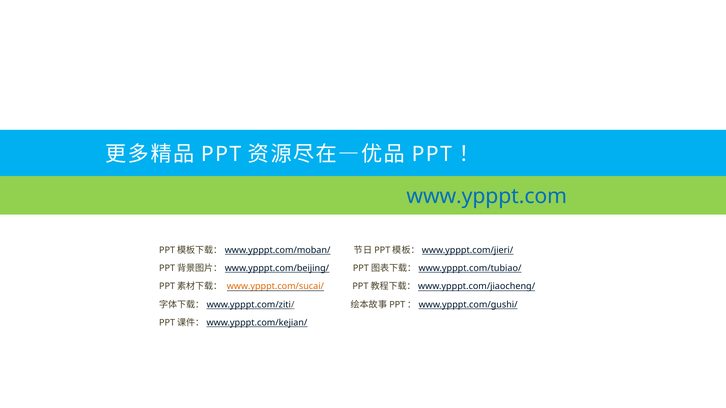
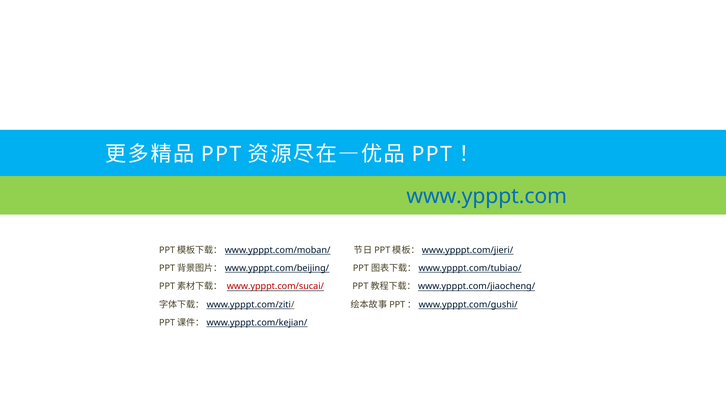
www.ypppt.com/sucai/ colour: orange -> red
